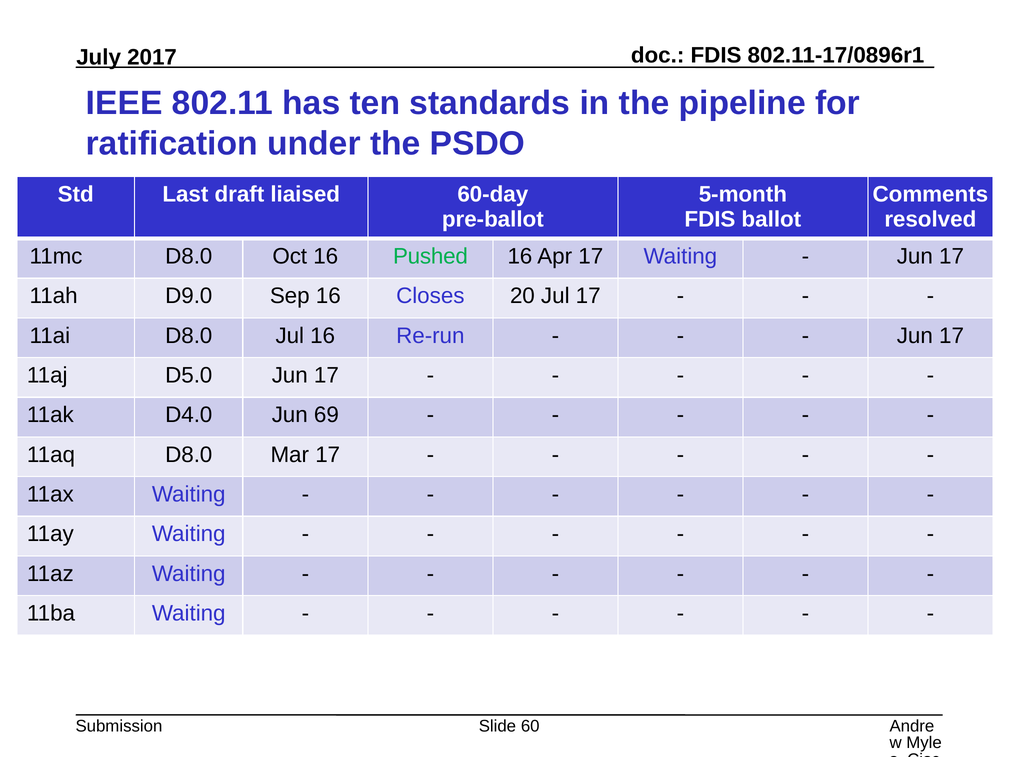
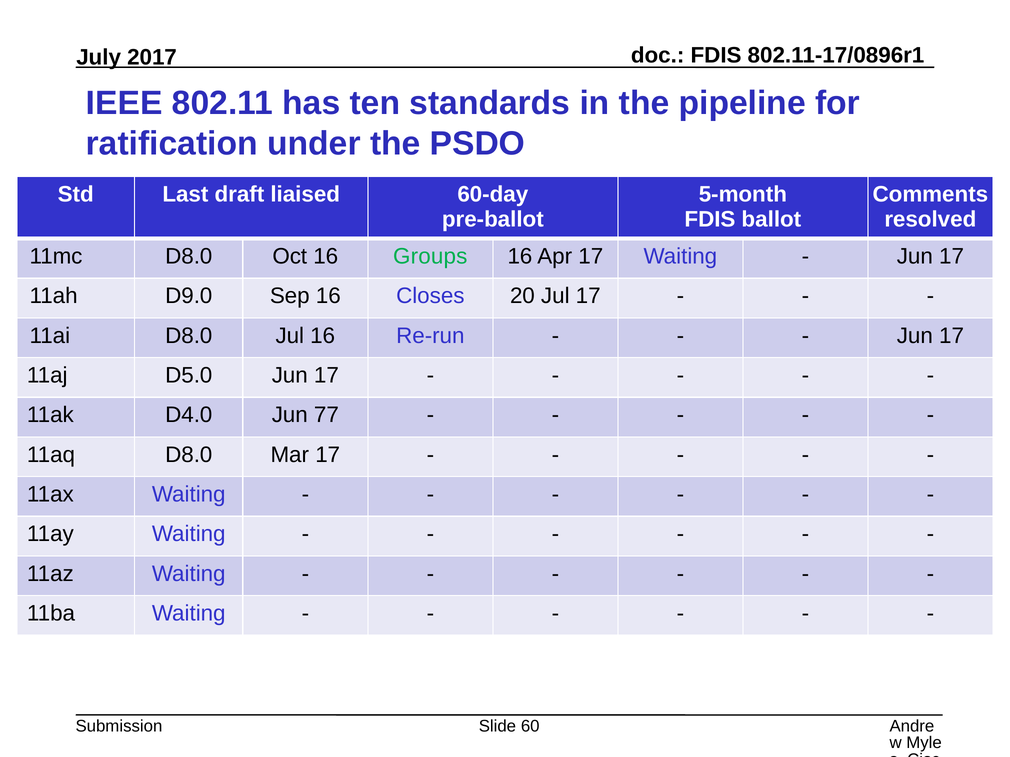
Pushed: Pushed -> Groups
69: 69 -> 77
